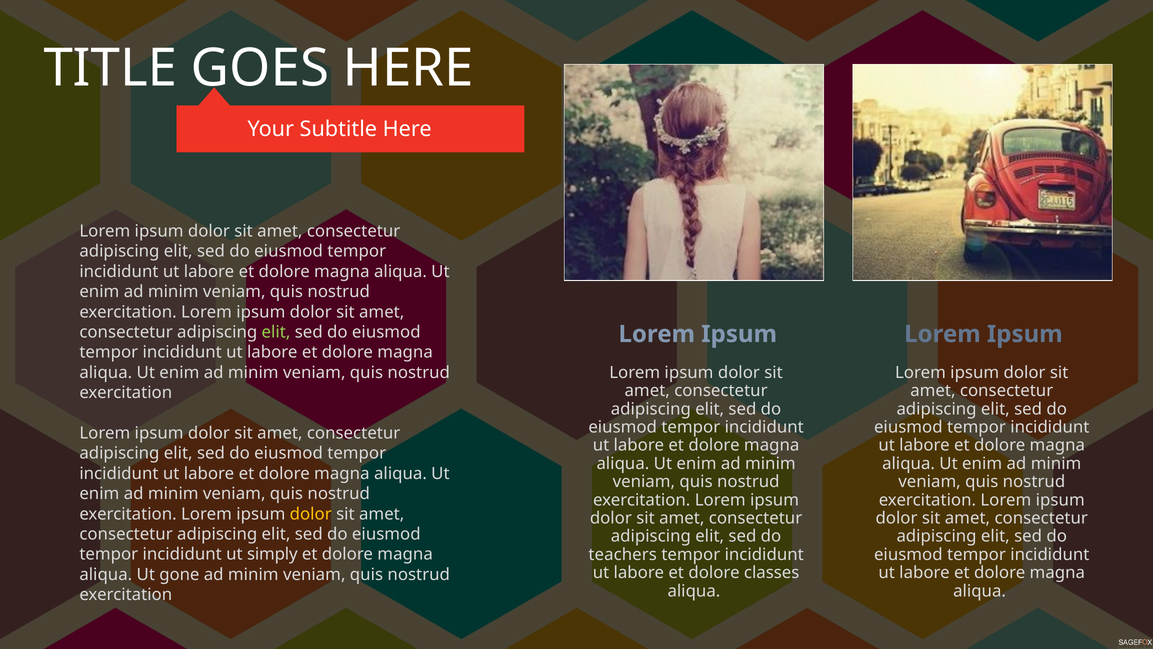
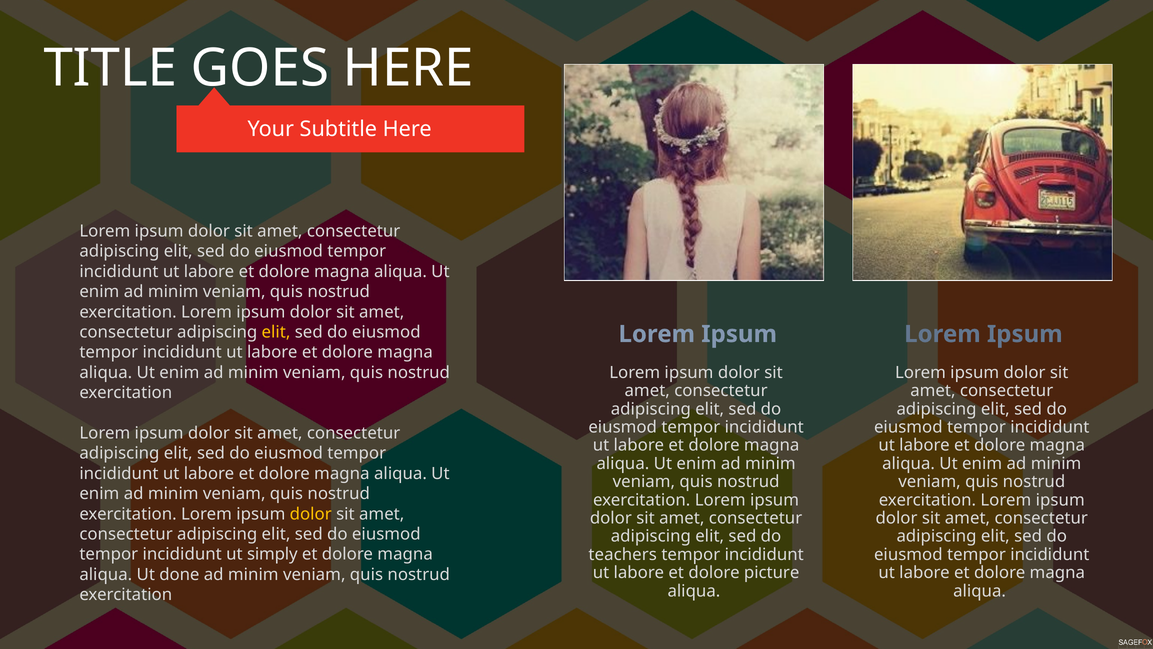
elit at (276, 332) colour: light green -> yellow
classes: classes -> picture
gone: gone -> done
